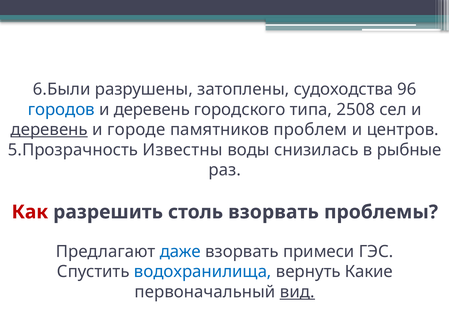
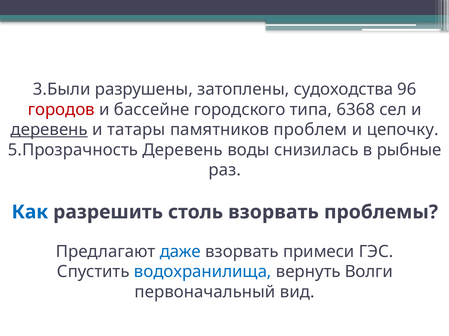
6.Были: 6.Были -> 3.Были
городов colour: blue -> red
деревень at (152, 110): деревень -> бассейне
2508: 2508 -> 6368
городе: городе -> татары
центров: центров -> цепочку
5.Прозрачность Известны: Известны -> Деревень
Как colour: red -> blue
Какие: Какие -> Волги
вид underline: present -> none
